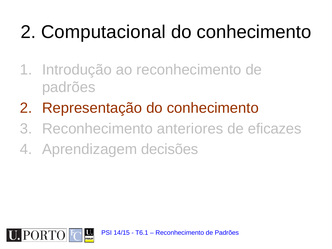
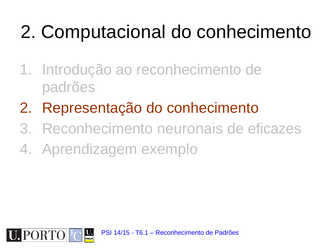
anteriores: anteriores -> neuronais
decisões: decisões -> exemplo
